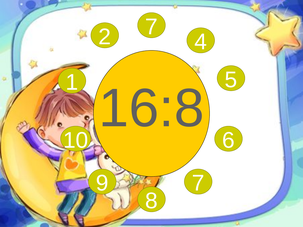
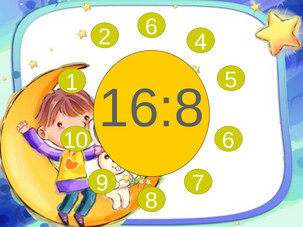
2 7: 7 -> 6
